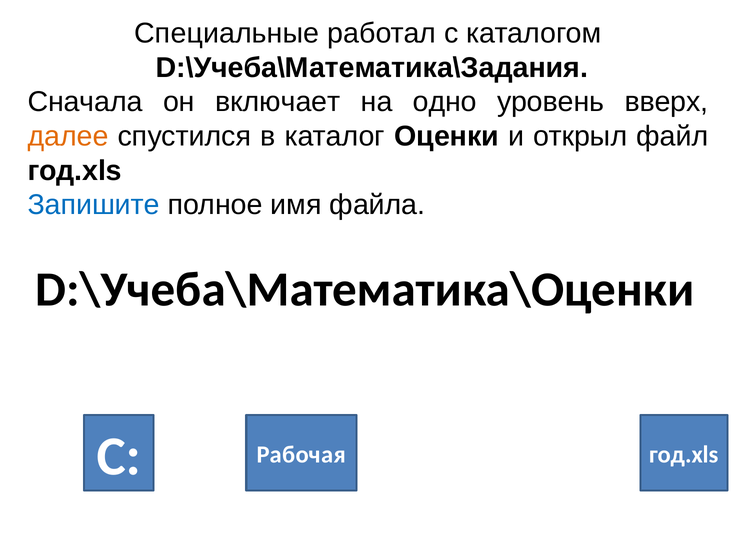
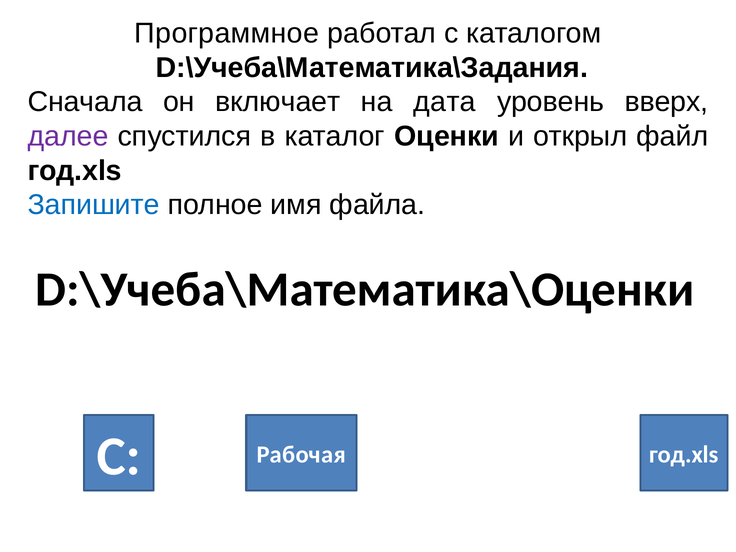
Специальные: Специальные -> Программное
одно: одно -> дата
далее colour: orange -> purple
